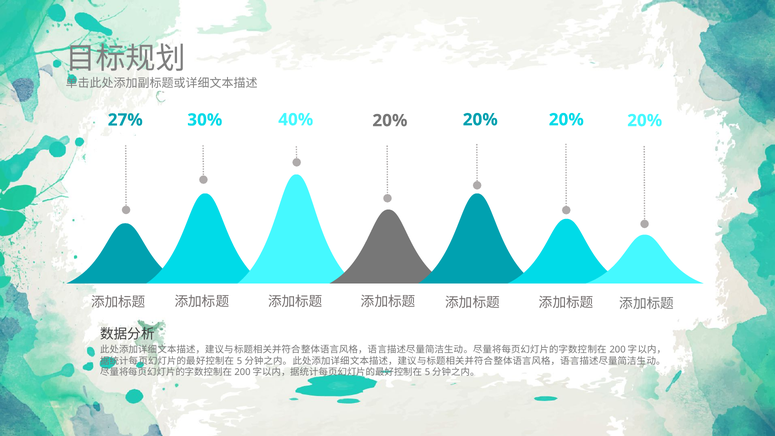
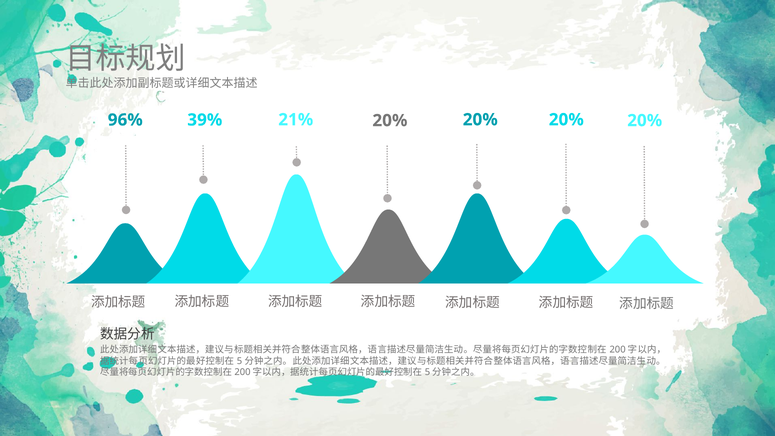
40%: 40% -> 21%
27%: 27% -> 96%
30%: 30% -> 39%
